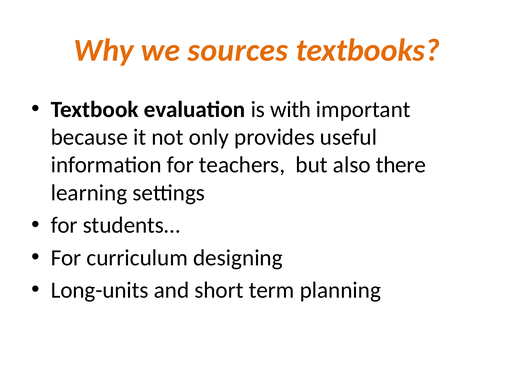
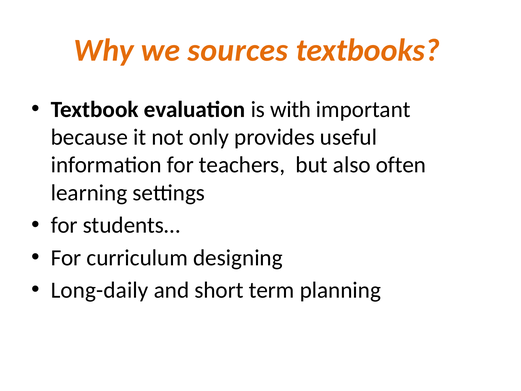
there: there -> often
Long-units: Long-units -> Long-daily
